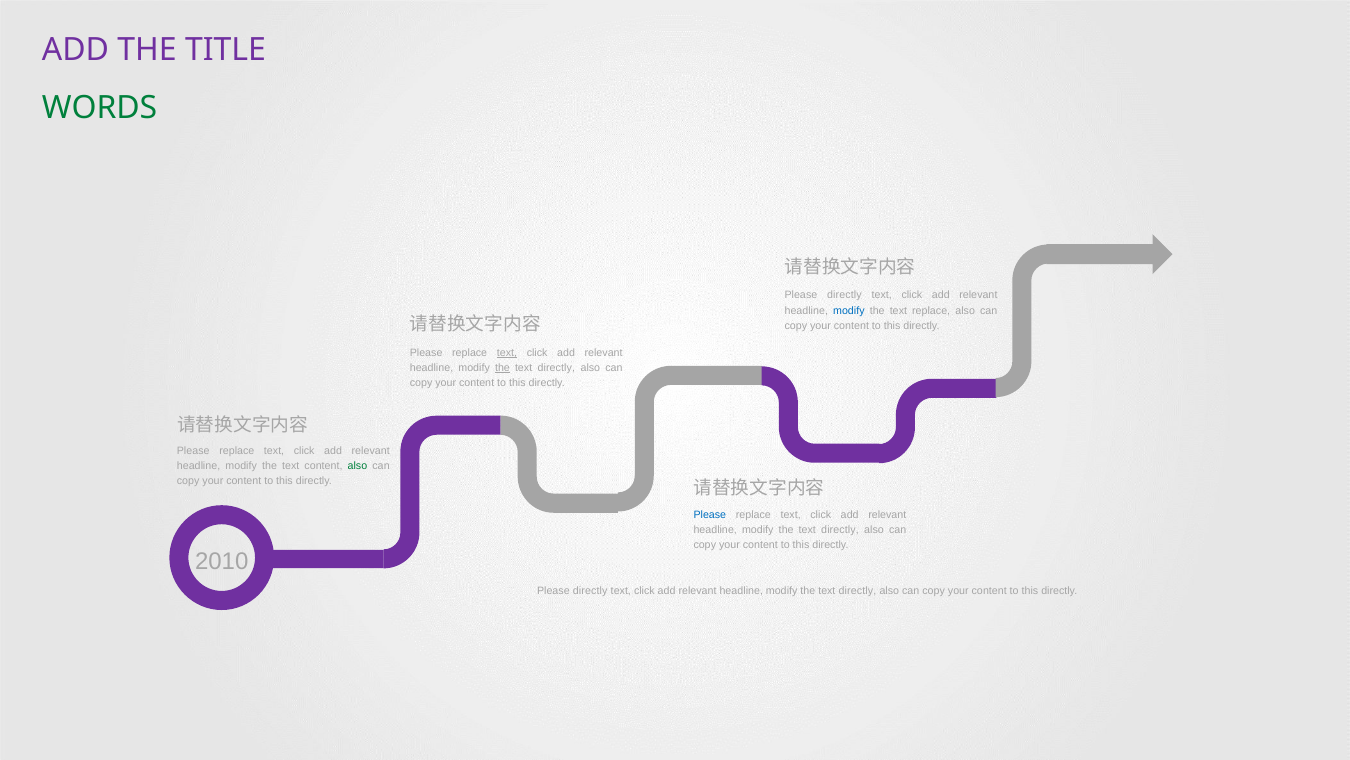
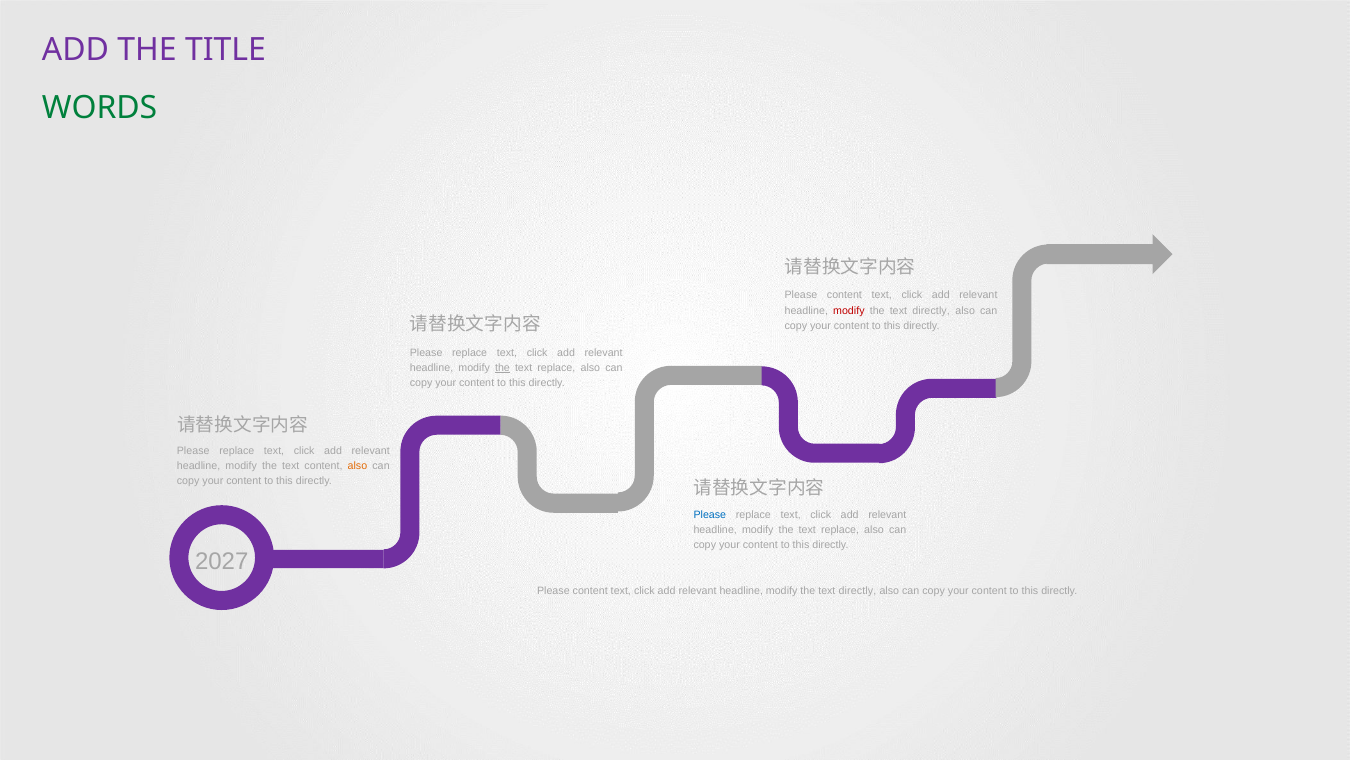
directly at (844, 295): directly -> content
modify at (849, 310) colour: blue -> red
replace at (931, 310): replace -> directly
text at (507, 352) underline: present -> none
directly at (556, 368): directly -> replace
also at (357, 466) colour: green -> orange
directly at (840, 530): directly -> replace
2010: 2010 -> 2027
directly at (590, 591): directly -> content
